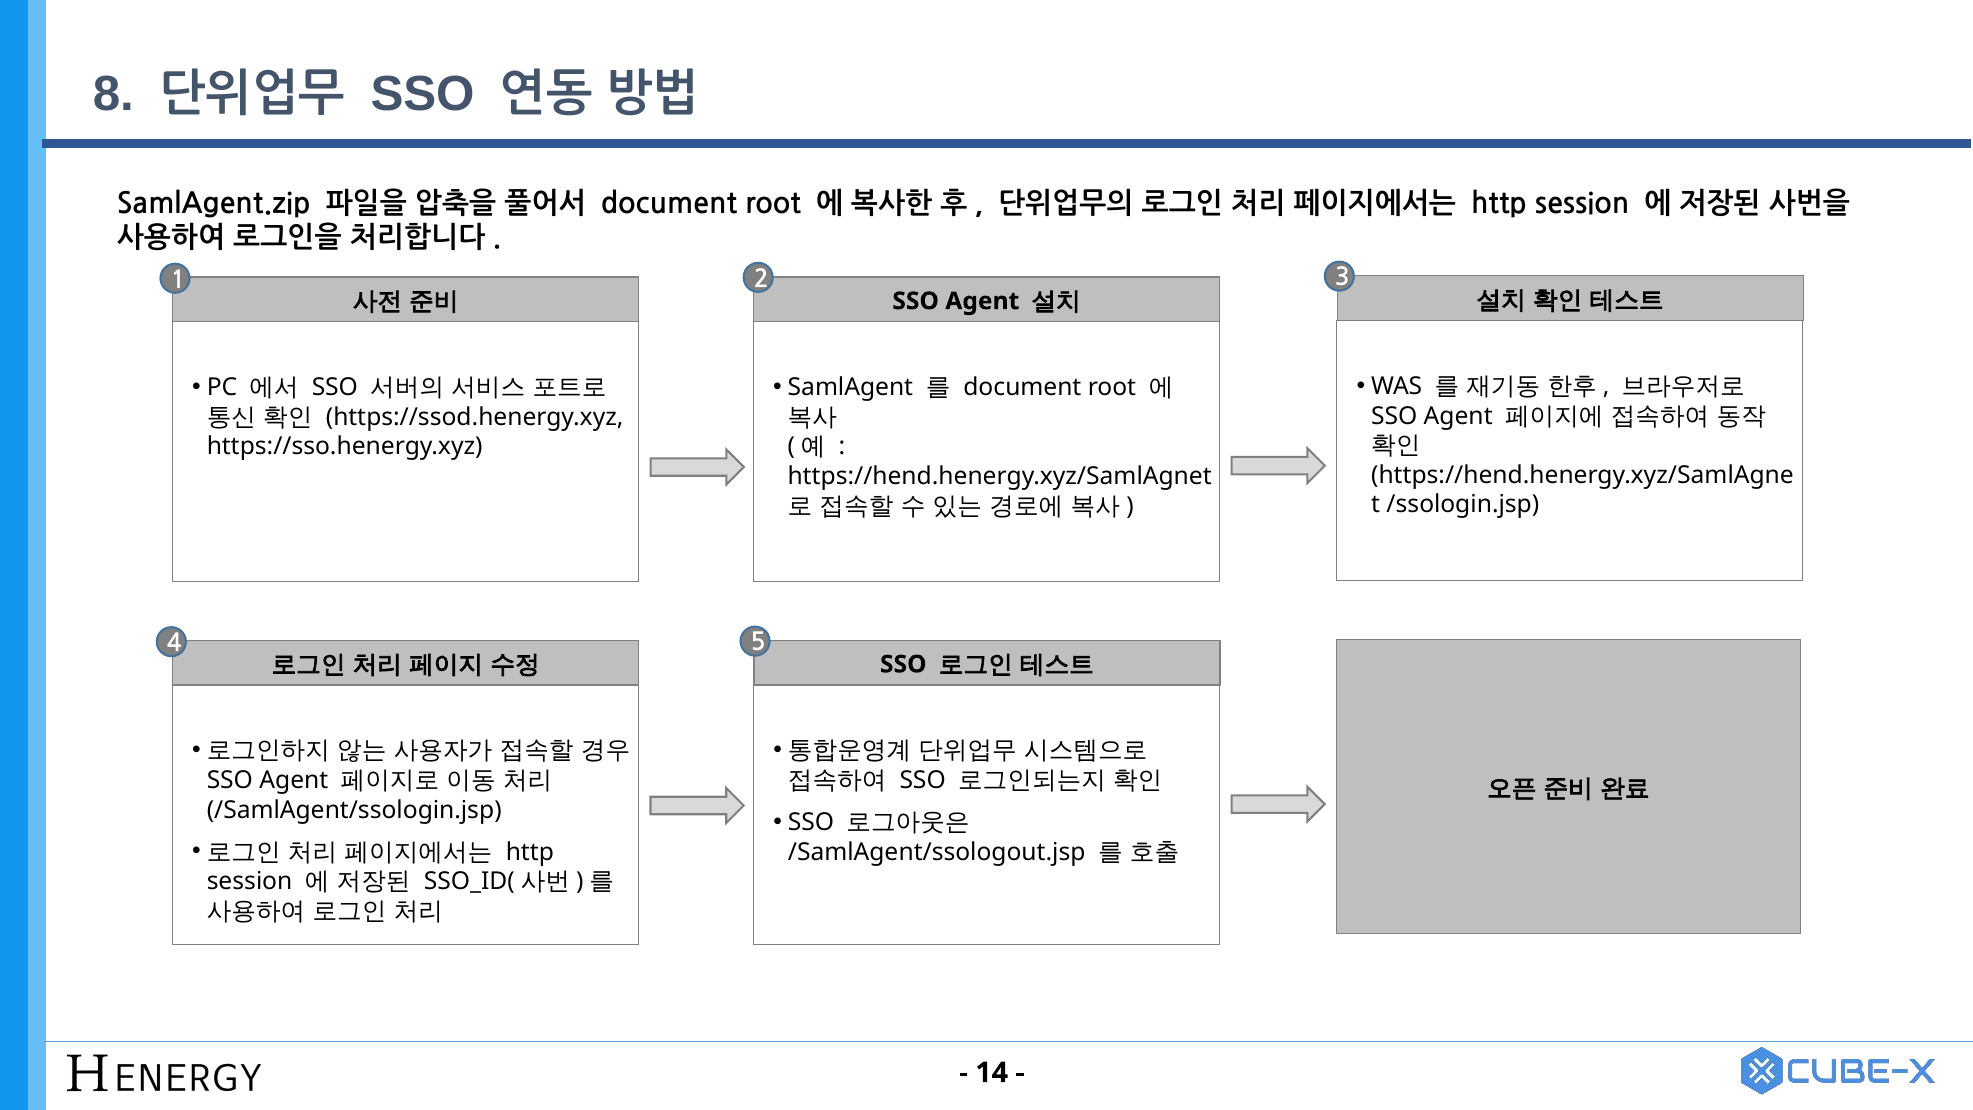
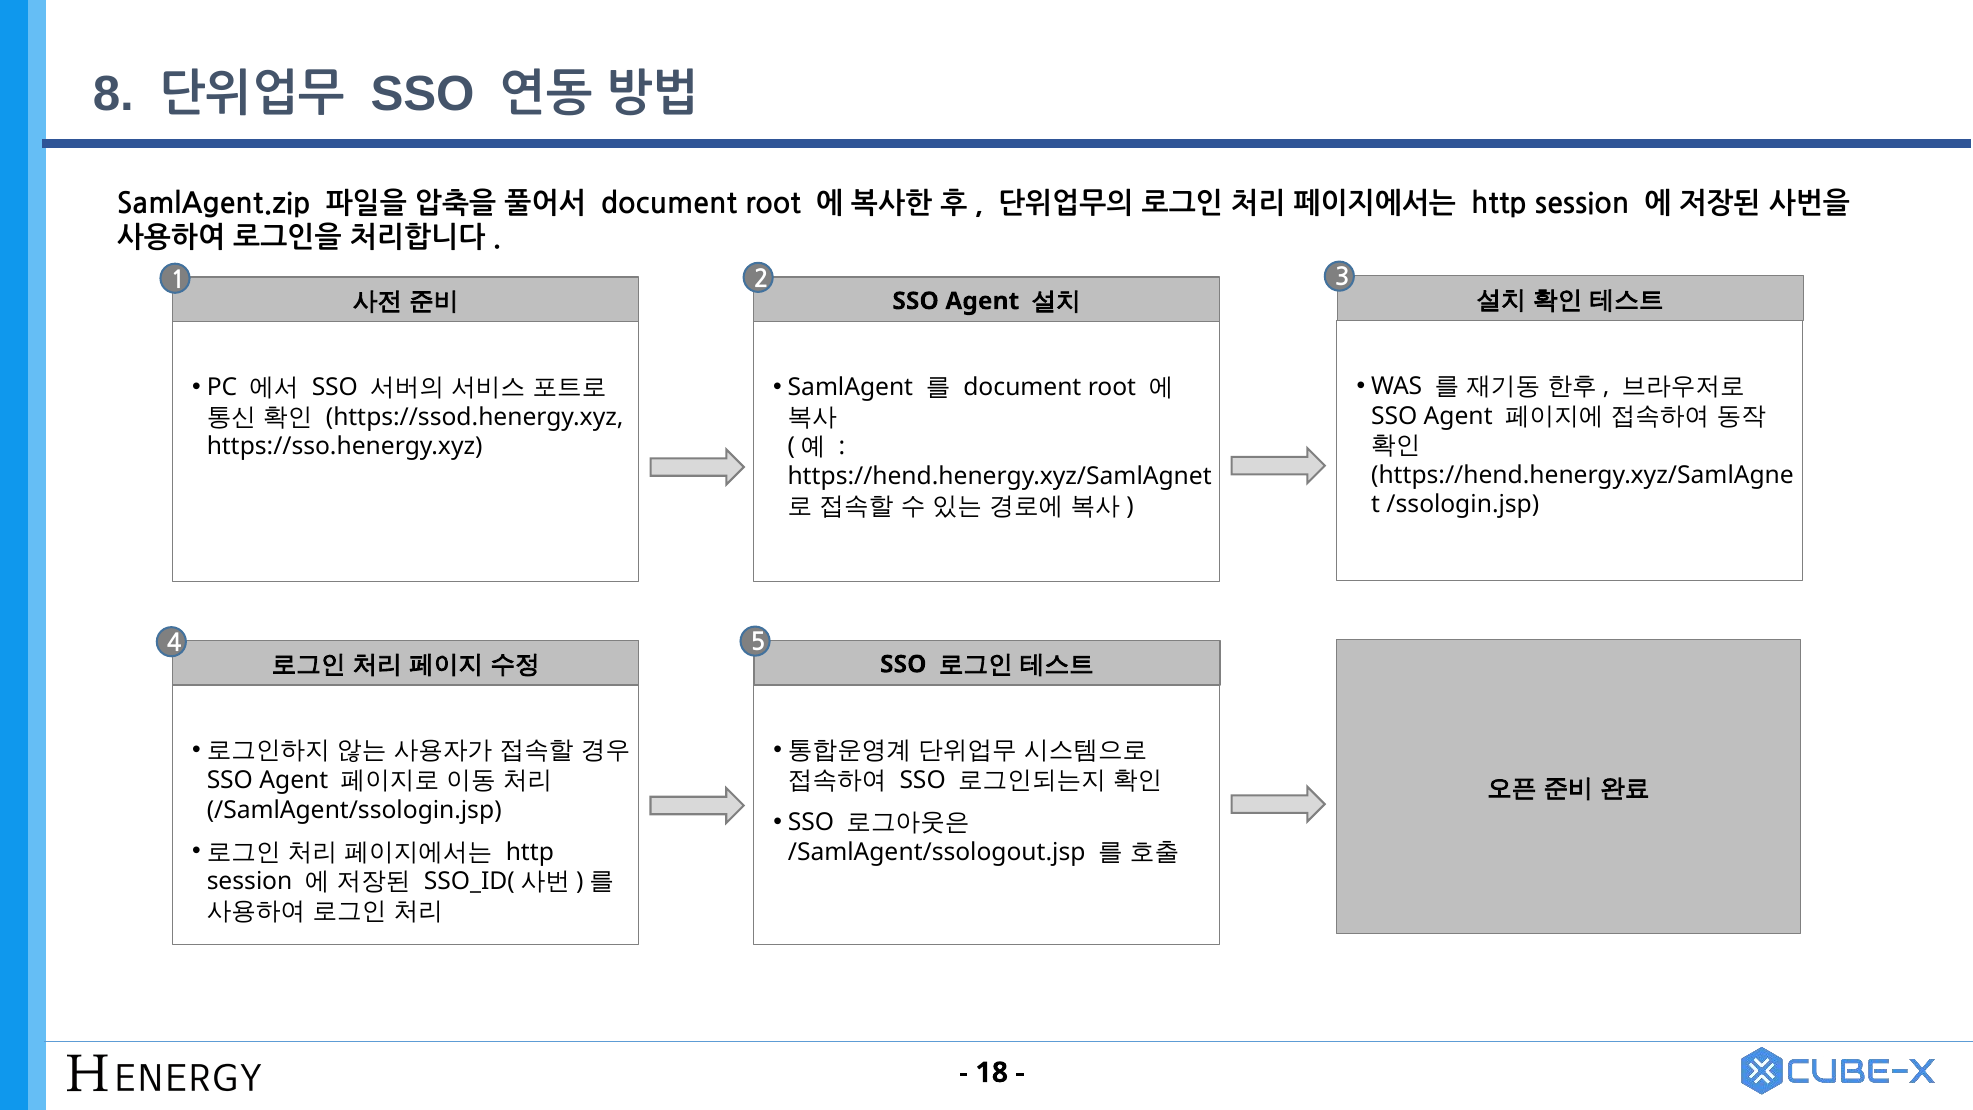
14: 14 -> 18
